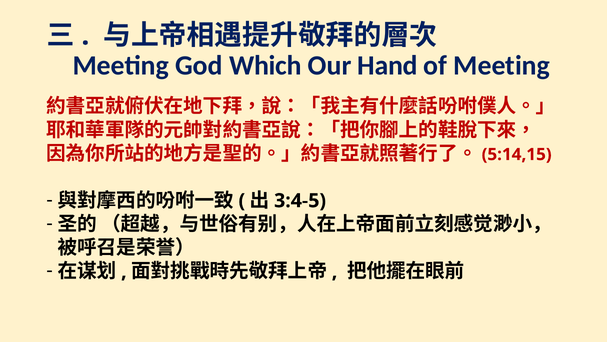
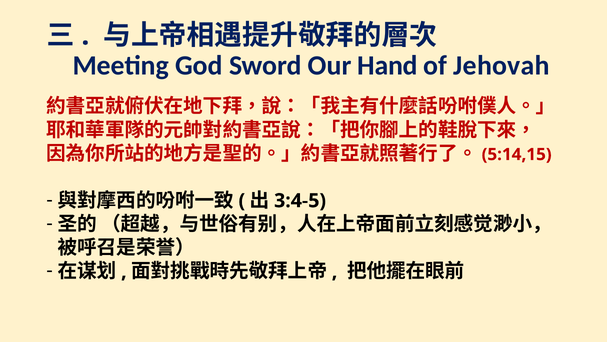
Which: Which -> Sword
of Meeting: Meeting -> Jehovah
